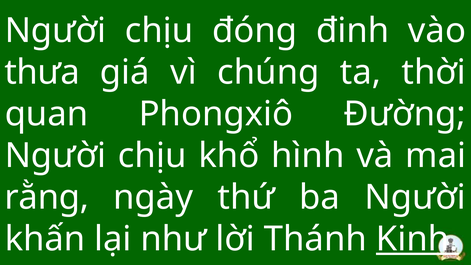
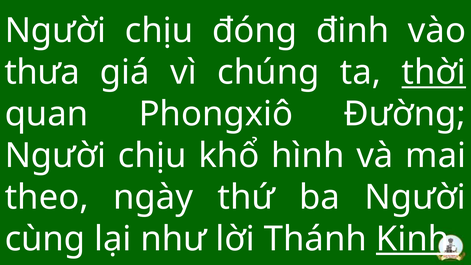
thời underline: none -> present
rằng: rằng -> theo
khấn: khấn -> cùng
